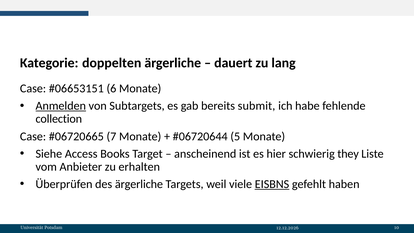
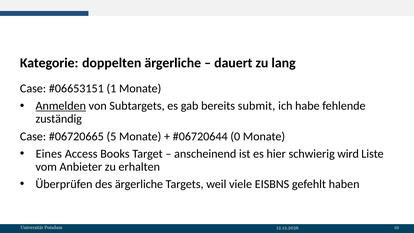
6: 6 -> 1
collection: collection -> zuständig
7: 7 -> 5
5: 5 -> 0
Siehe: Siehe -> Eines
they: they -> wird
EISBNS underline: present -> none
